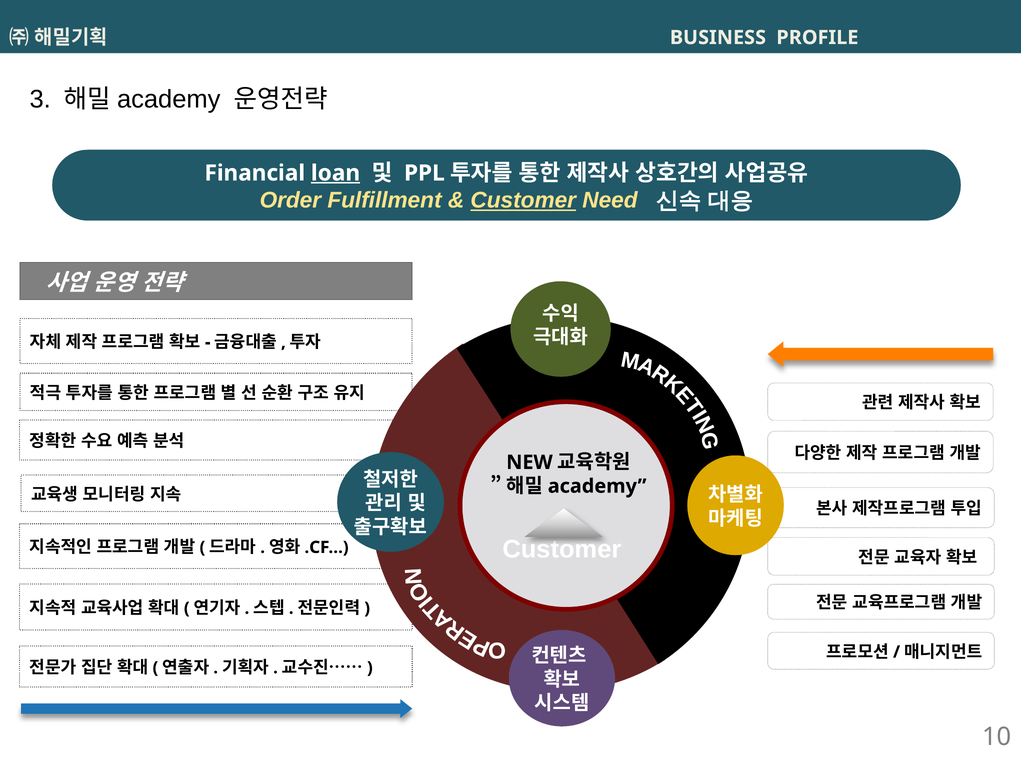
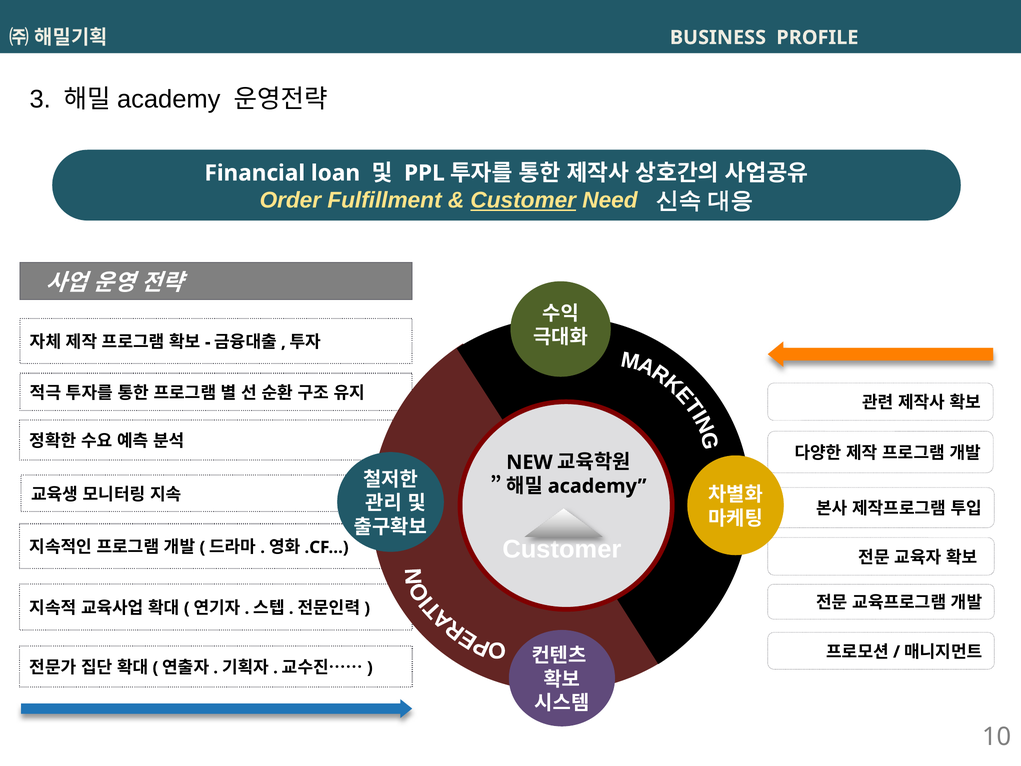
loan underline: present -> none
